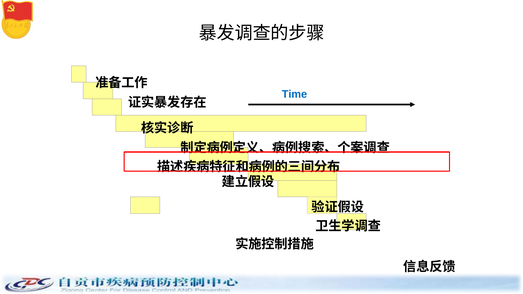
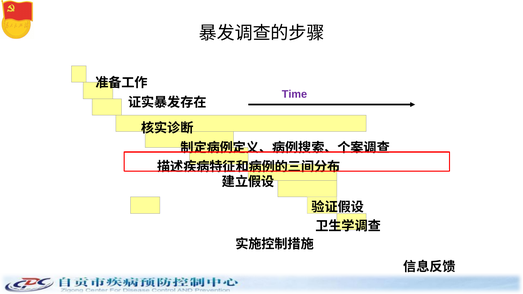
Time colour: blue -> purple
